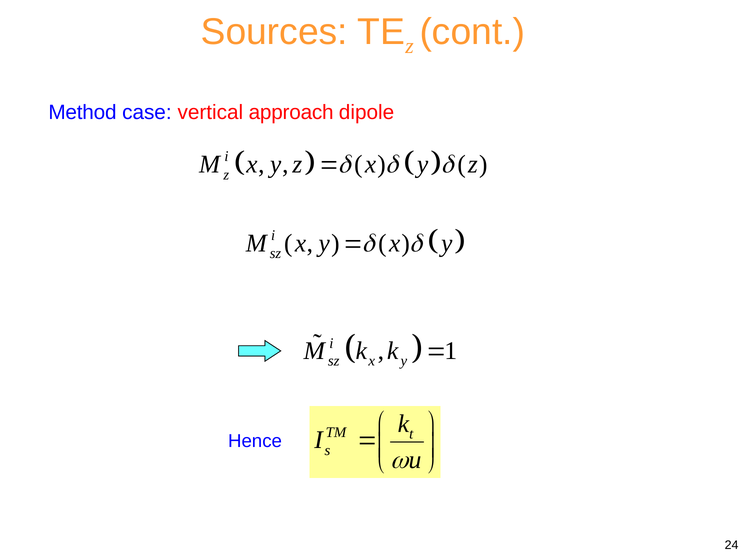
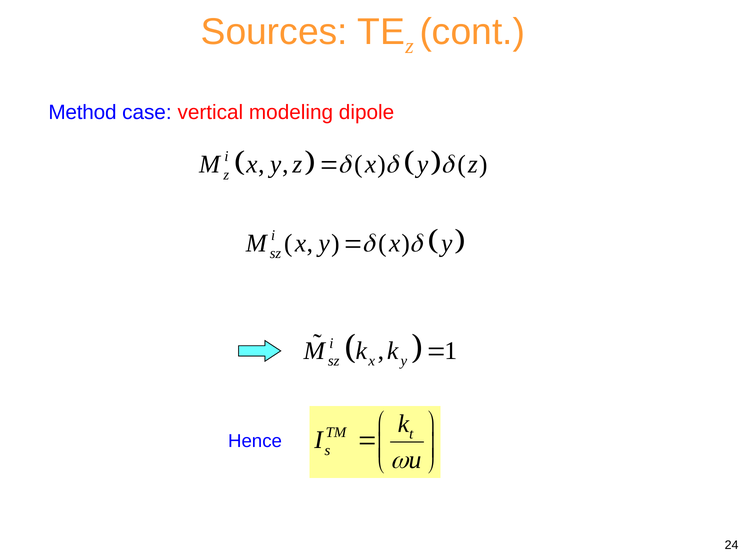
approach: approach -> modeling
